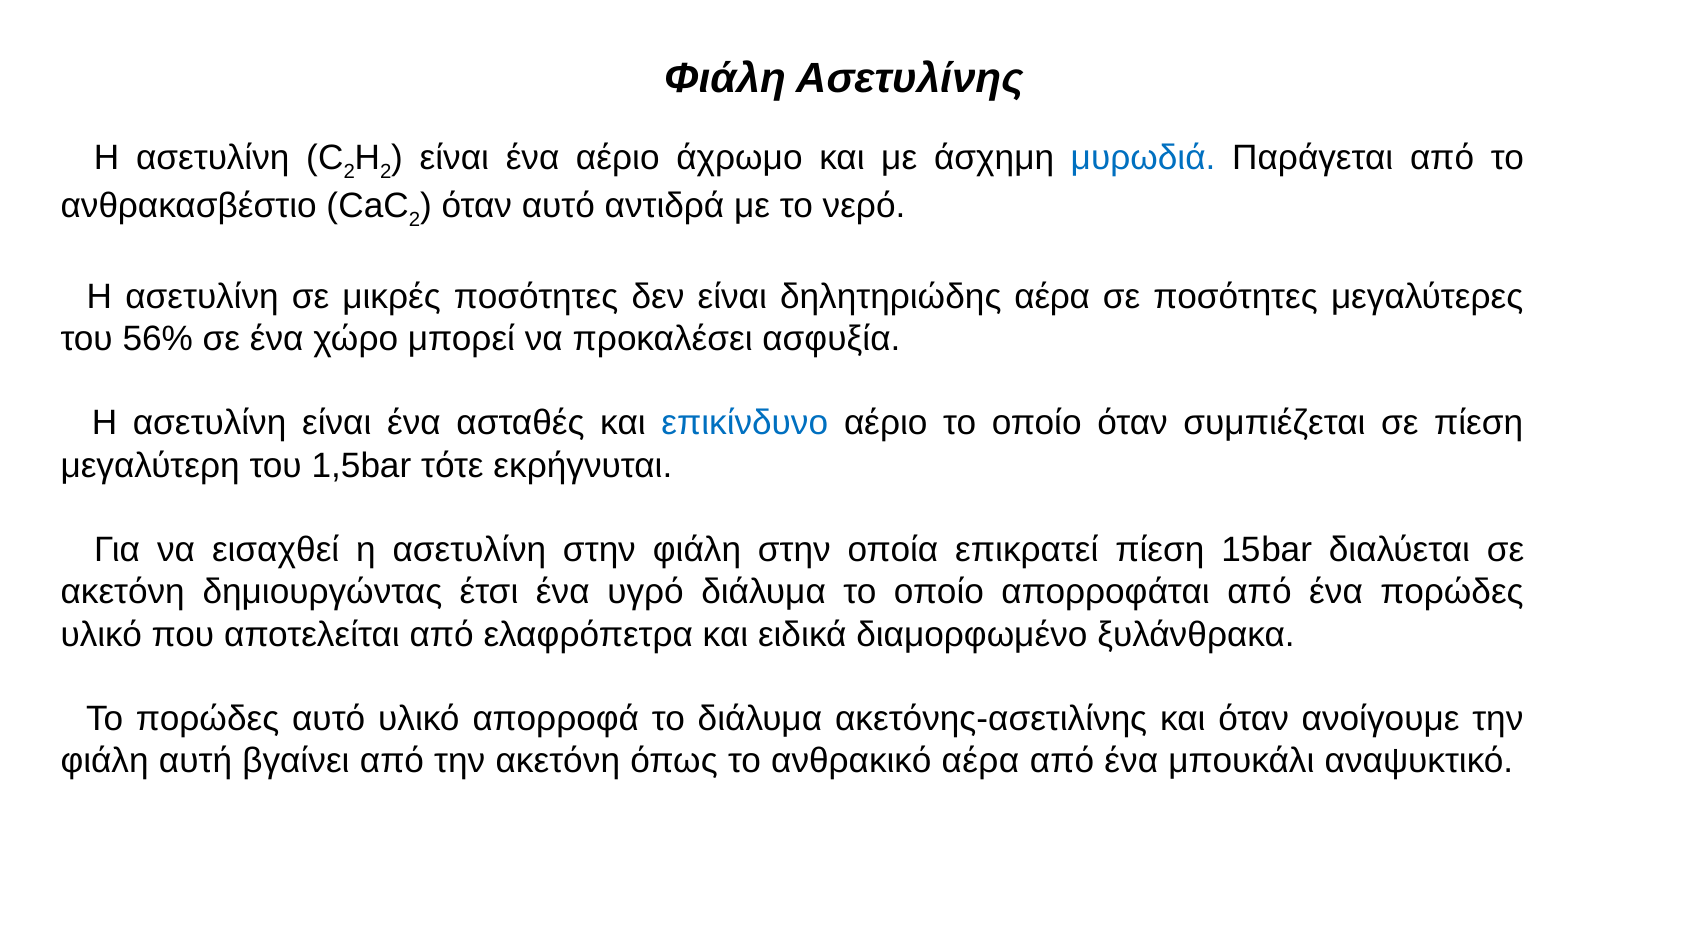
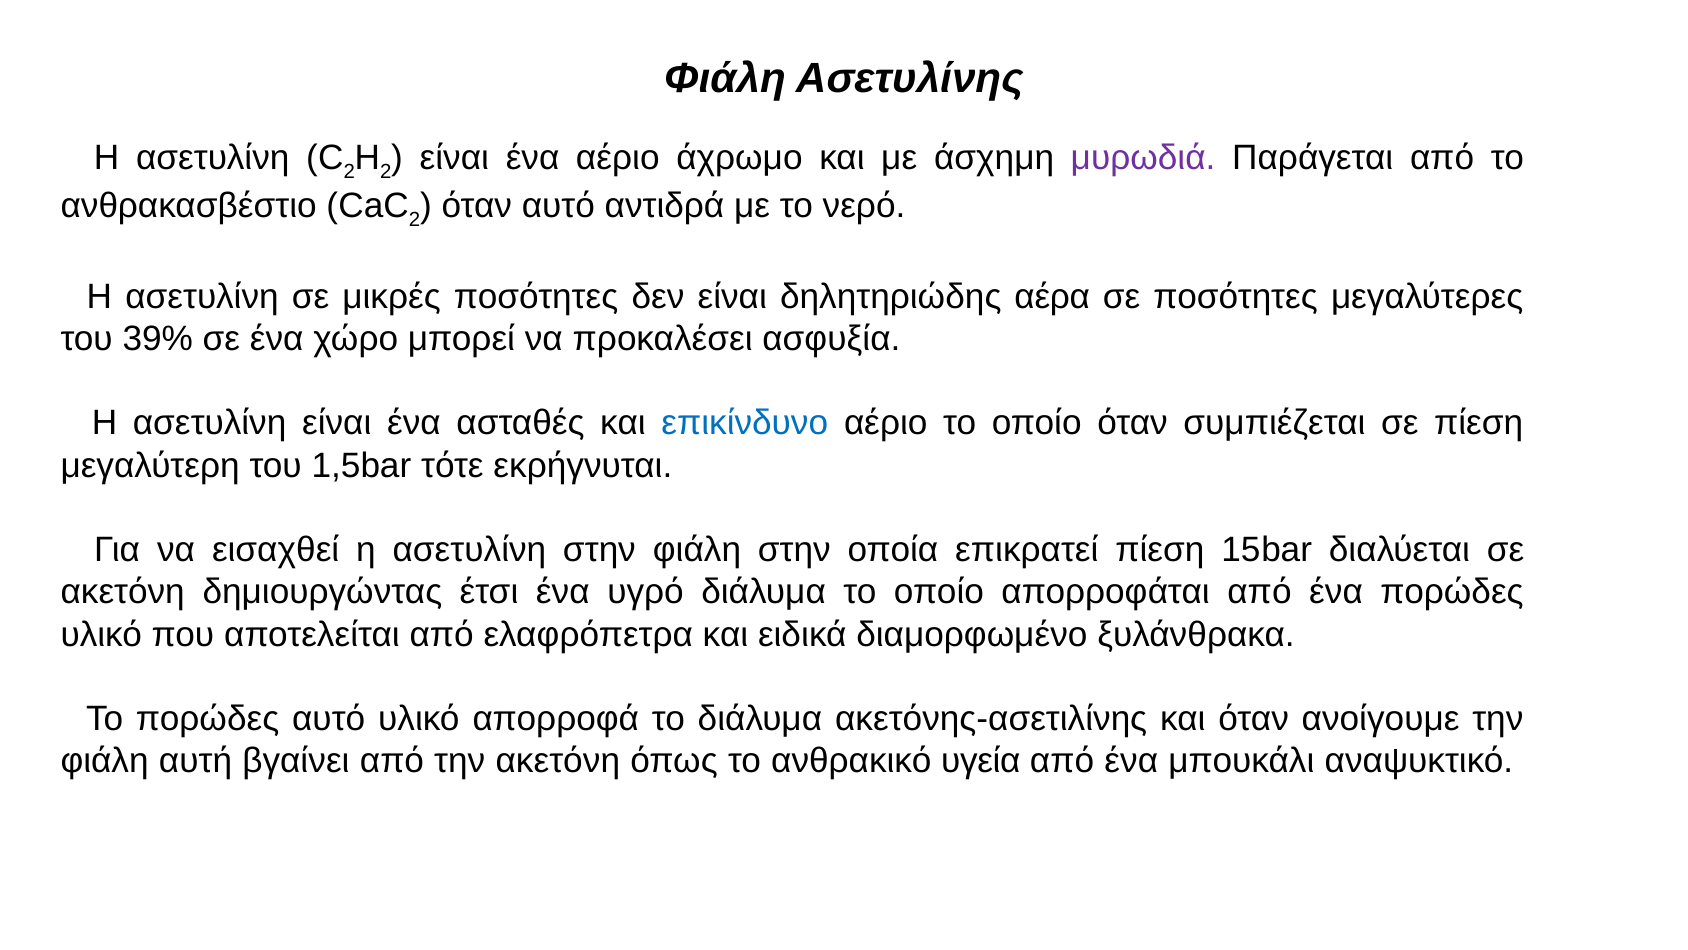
μυρωδιά colour: blue -> purple
56%: 56% -> 39%
ανθρακικό αέρα: αέρα -> υγεία
